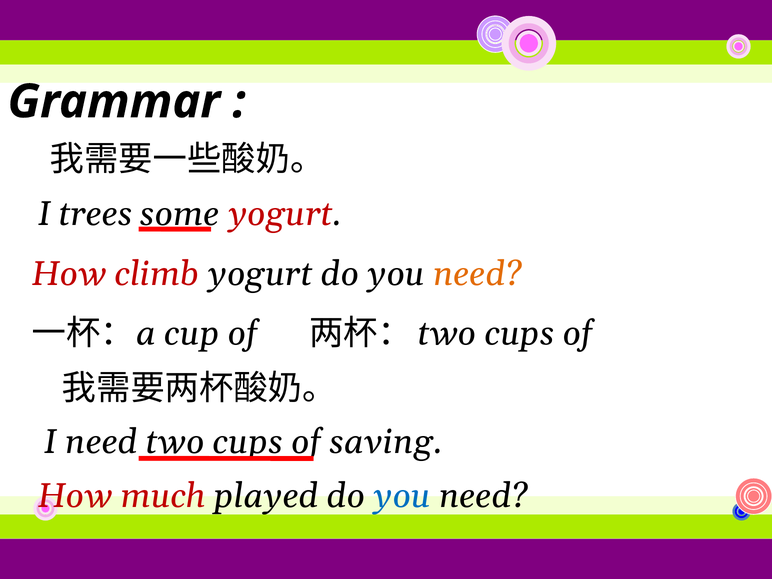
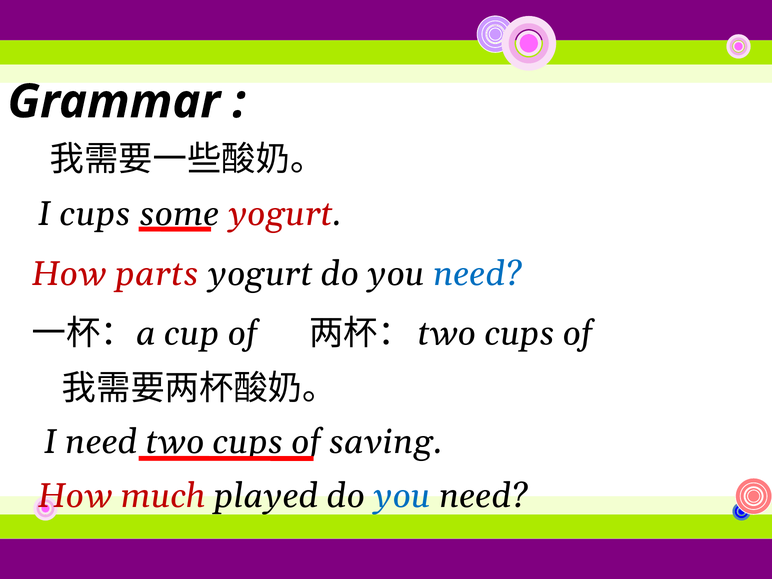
I trees: trees -> cups
climb: climb -> parts
need at (477, 274) colour: orange -> blue
